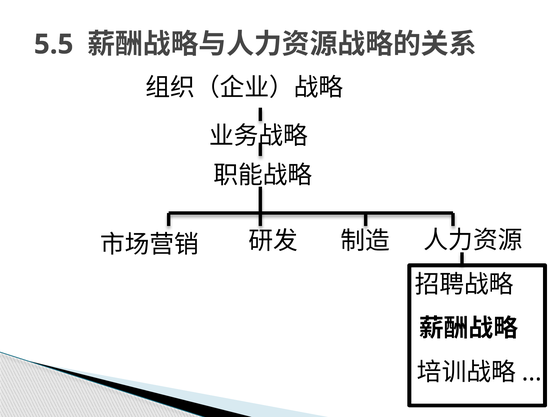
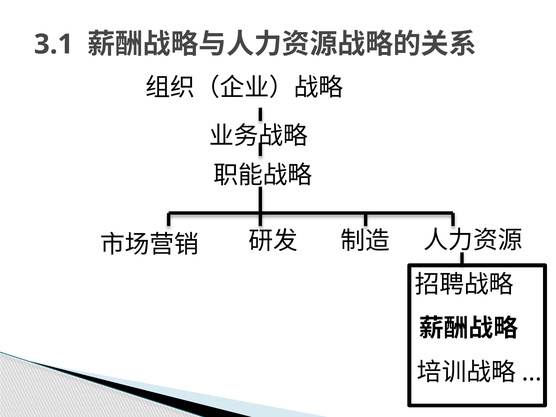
5.5: 5.5 -> 3.1
